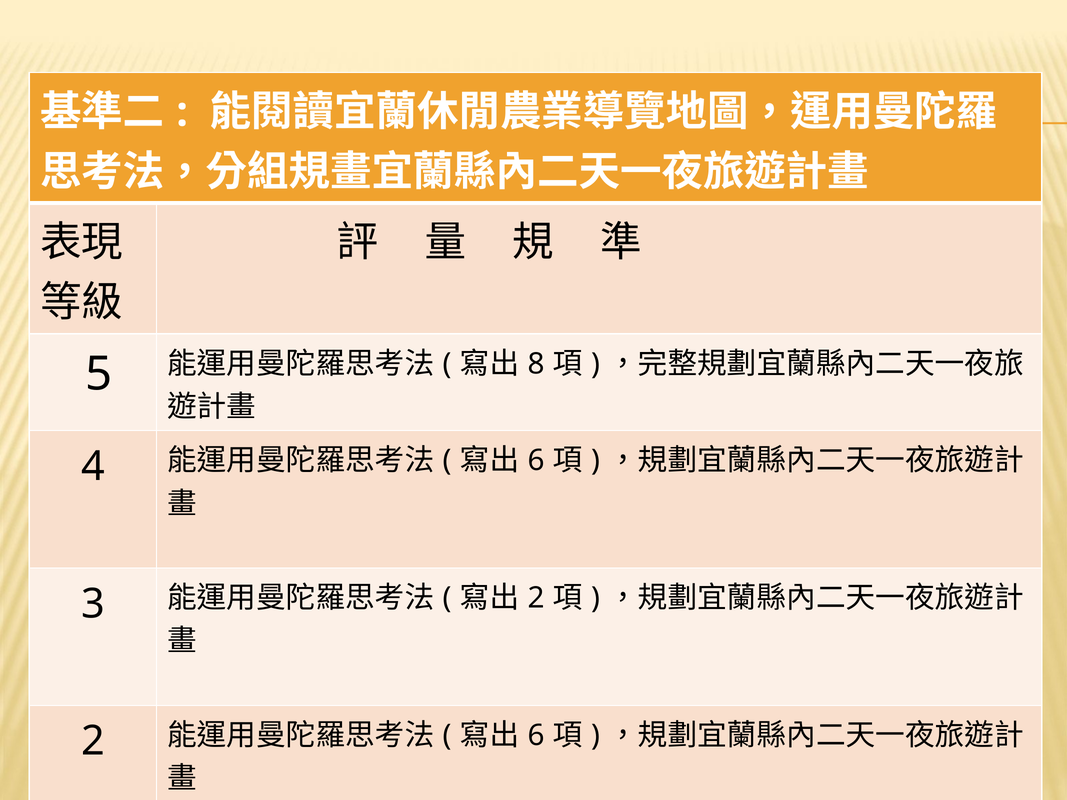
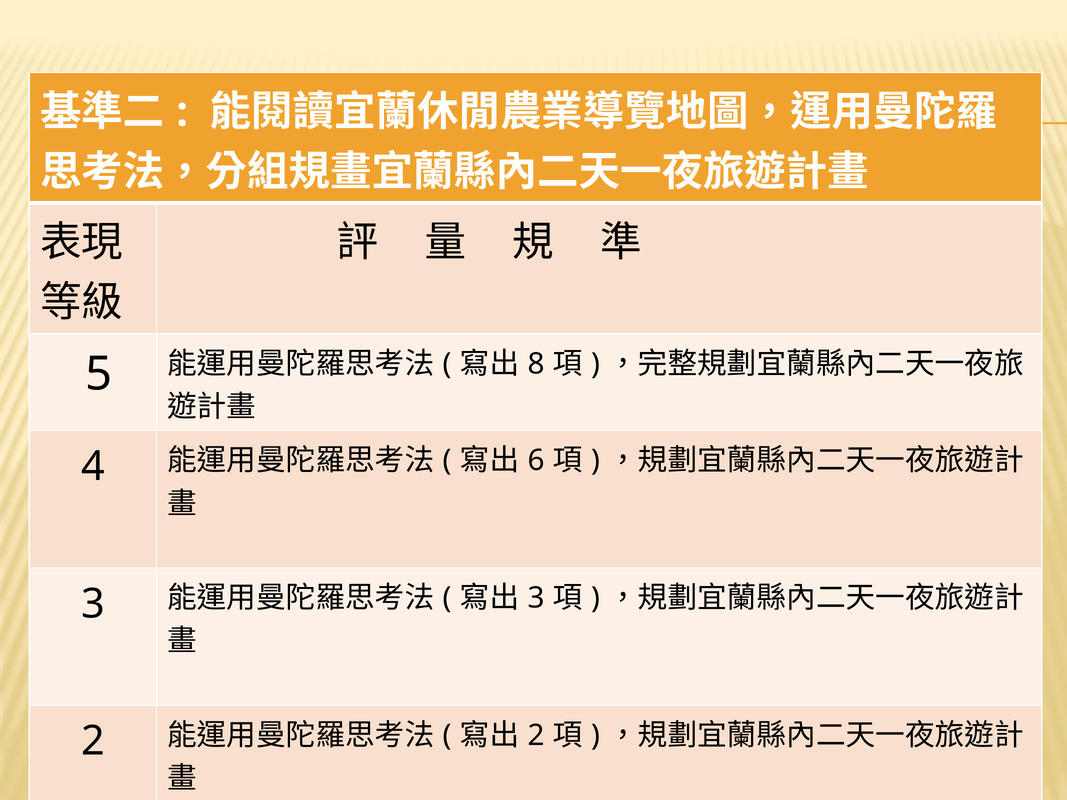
2 at (536, 598): 2 -> 3
6 at (536, 736): 6 -> 2
